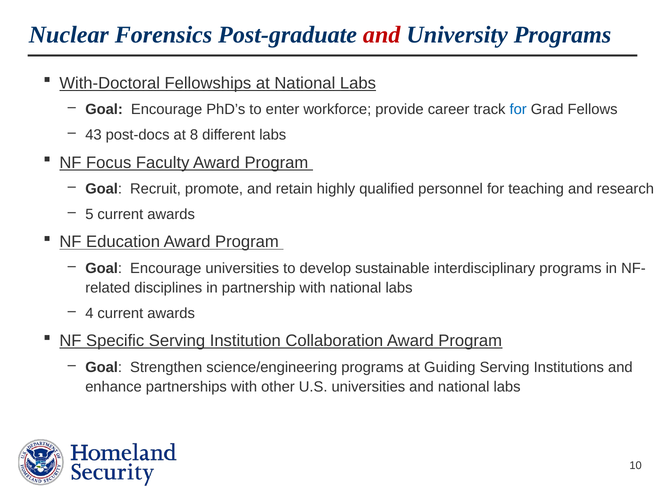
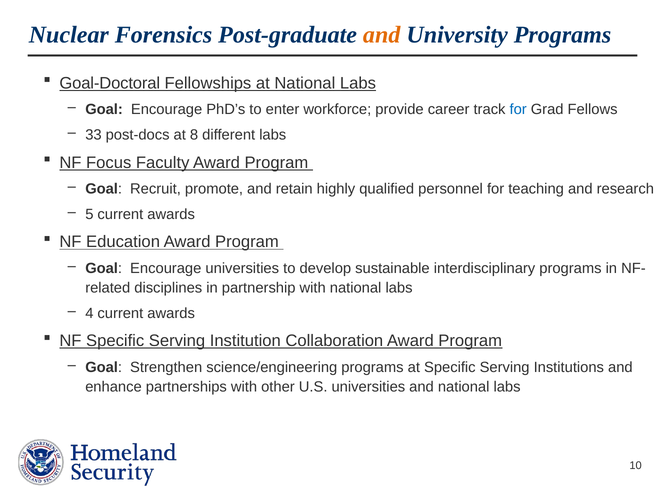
and at (382, 35) colour: red -> orange
With-Doctoral: With-Doctoral -> Goal-Doctoral
43: 43 -> 33
at Guiding: Guiding -> Specific
